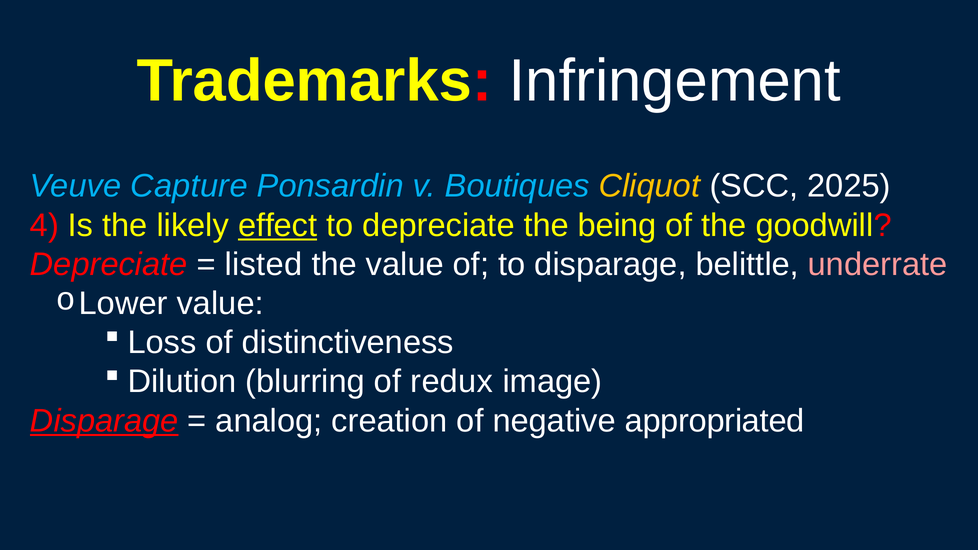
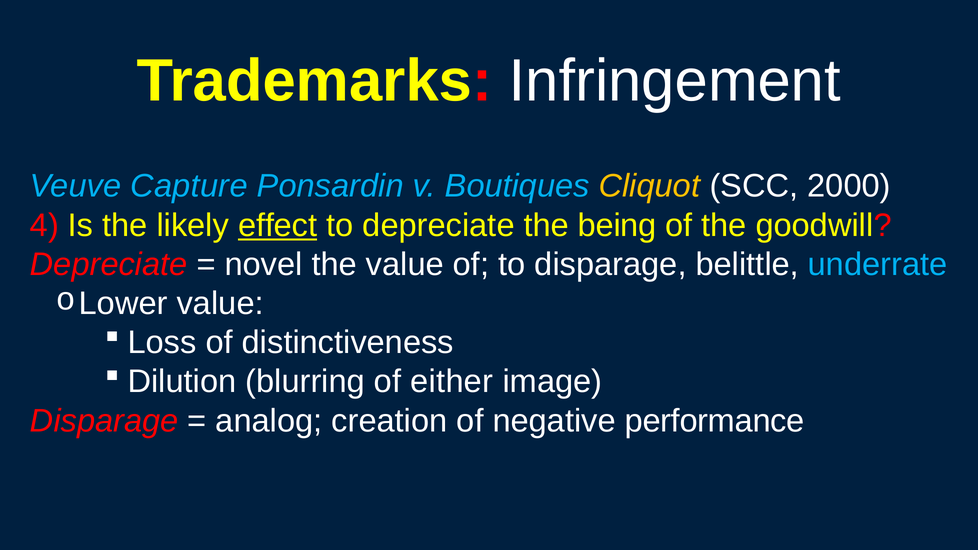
2025: 2025 -> 2000
listed: listed -> novel
underrate colour: pink -> light blue
redux: redux -> either
Disparage at (104, 421) underline: present -> none
appropriated: appropriated -> performance
